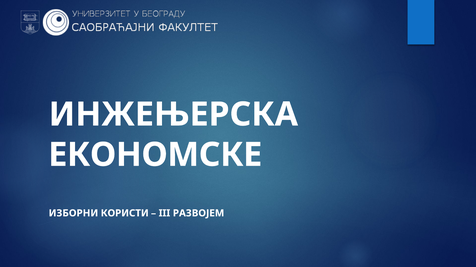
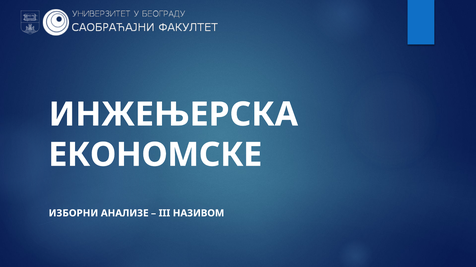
КОРИСТИ: КОРИСТИ -> АНАЛИЗЕ
РАЗВОЈЕМ: РАЗВОЈЕМ -> НАЗИВОМ
